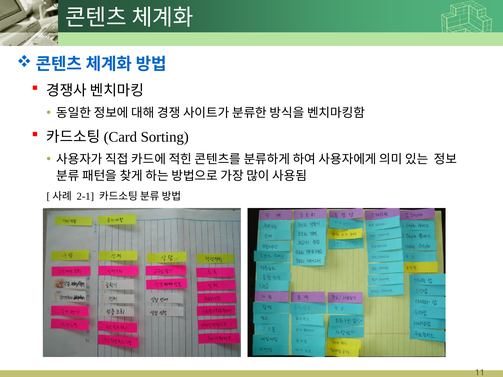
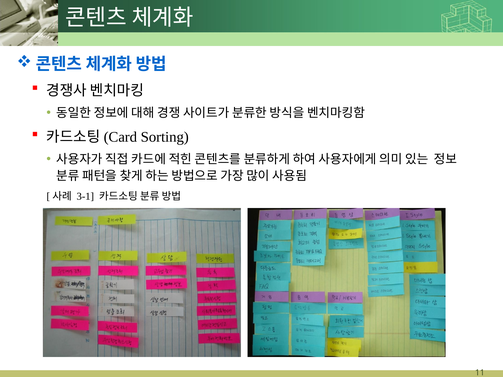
2-1: 2-1 -> 3-1
